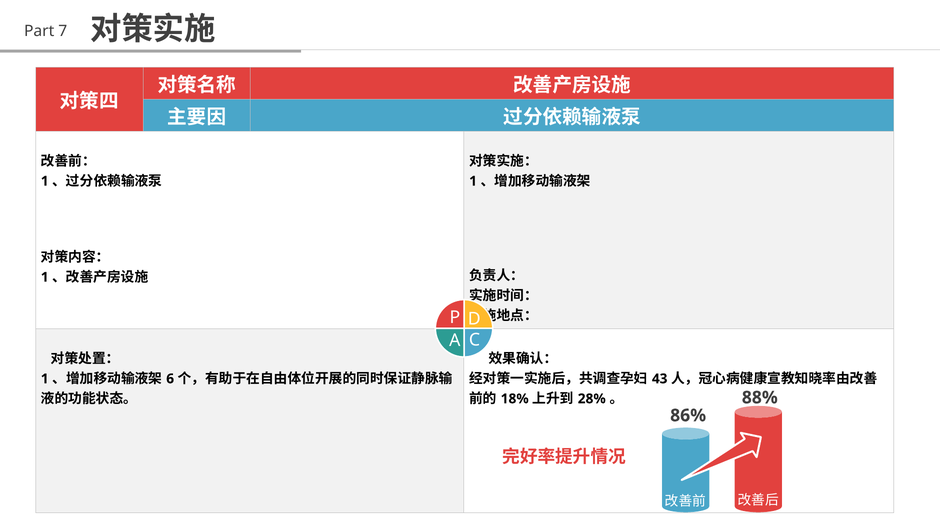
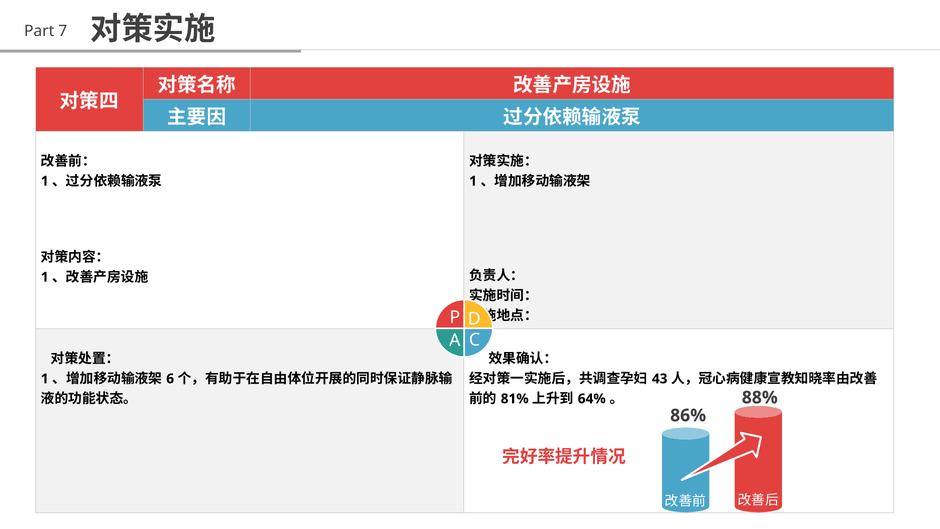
18%: 18% -> 81%
28%: 28% -> 64%
